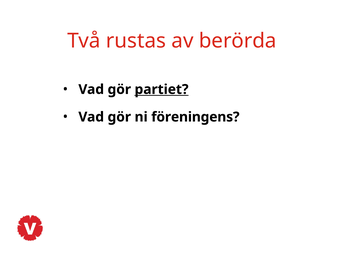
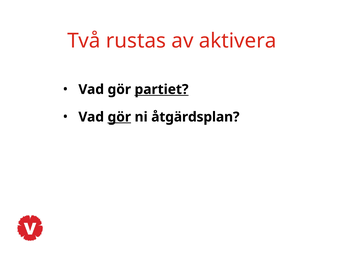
berörda: berörda -> aktivera
gör at (119, 117) underline: none -> present
föreningens: föreningens -> åtgärdsplan
